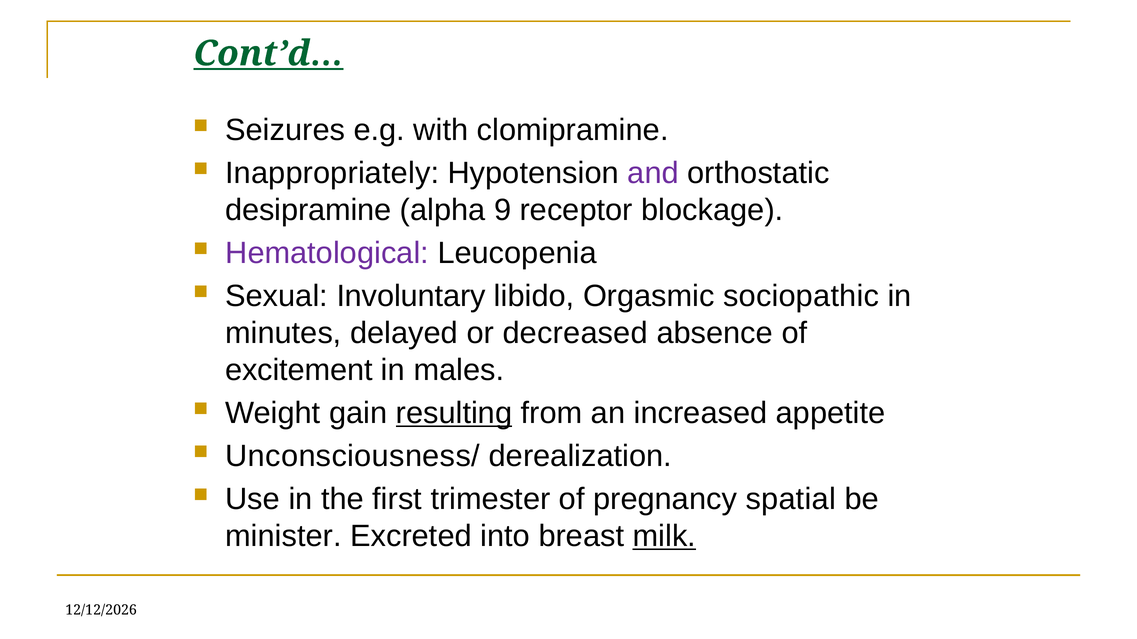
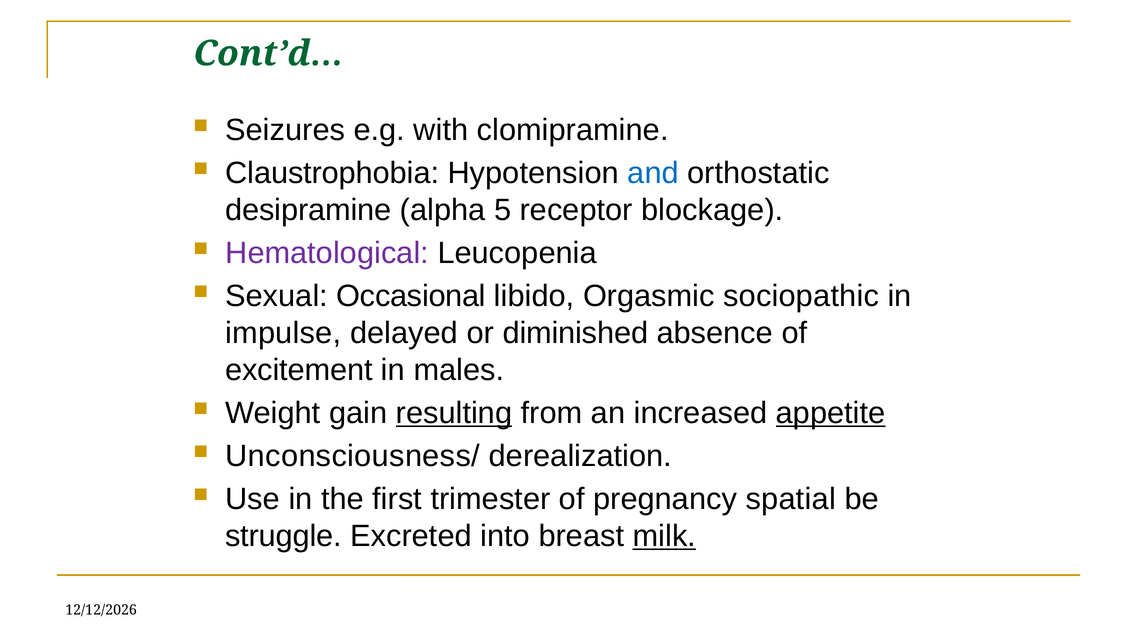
Cont’d… underline: present -> none
Inappropriately: Inappropriately -> Claustrophobia
and colour: purple -> blue
9: 9 -> 5
Involuntary: Involuntary -> Occasional
minutes: minutes -> impulse
decreased: decreased -> diminished
appetite underline: none -> present
minister: minister -> struggle
